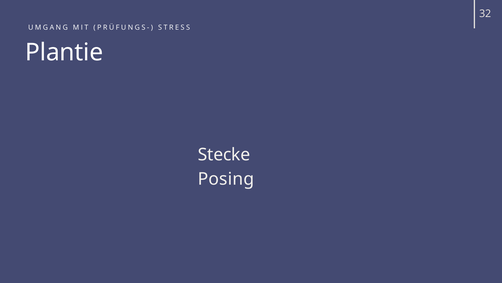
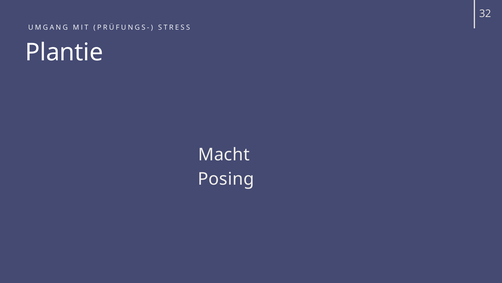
Stecke: Stecke -> Macht
